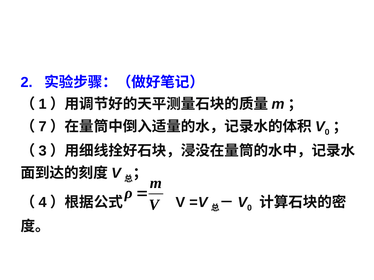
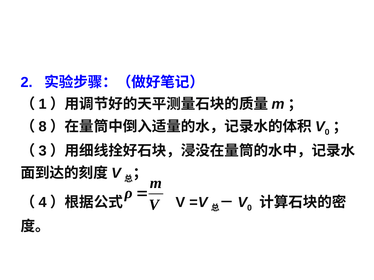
7: 7 -> 8
